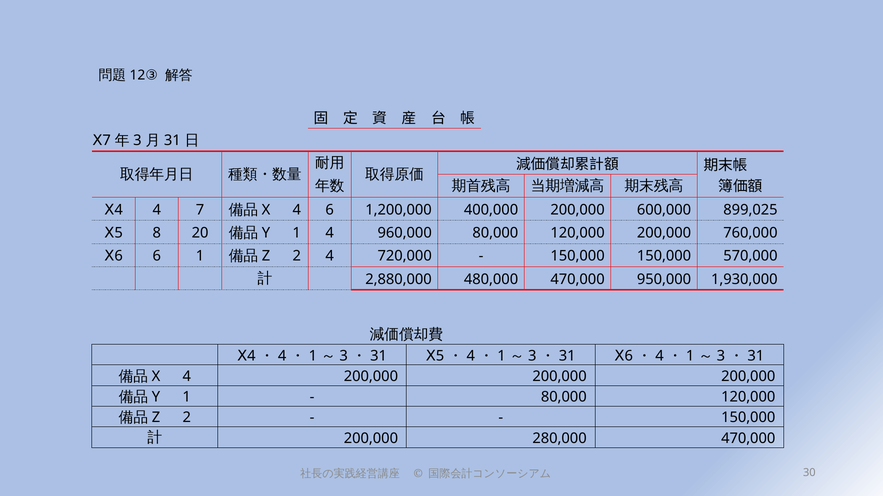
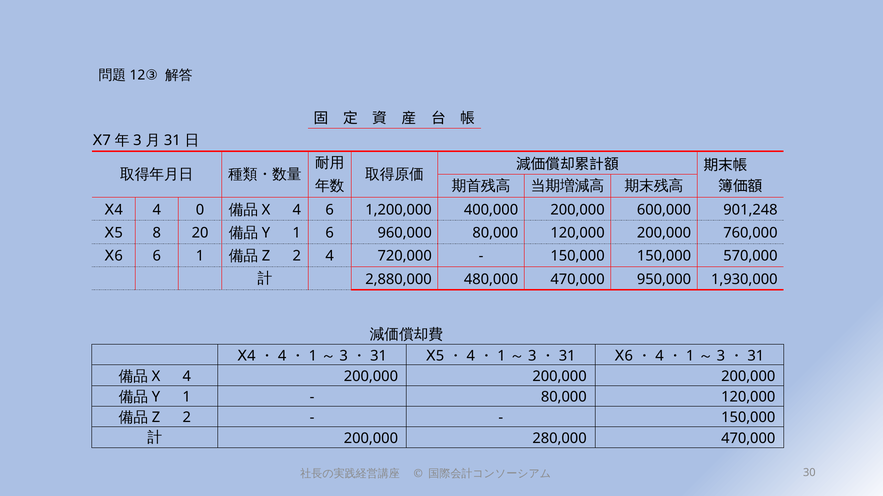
4 7: 7 -> 0
899,025: 899,025 -> 901,248
1 4: 4 -> 6
